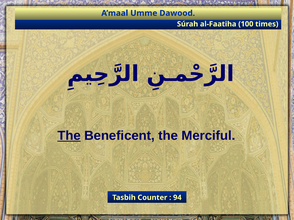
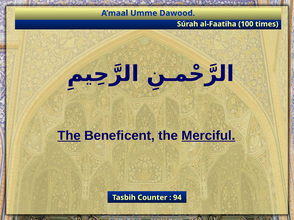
Merciful underline: none -> present
